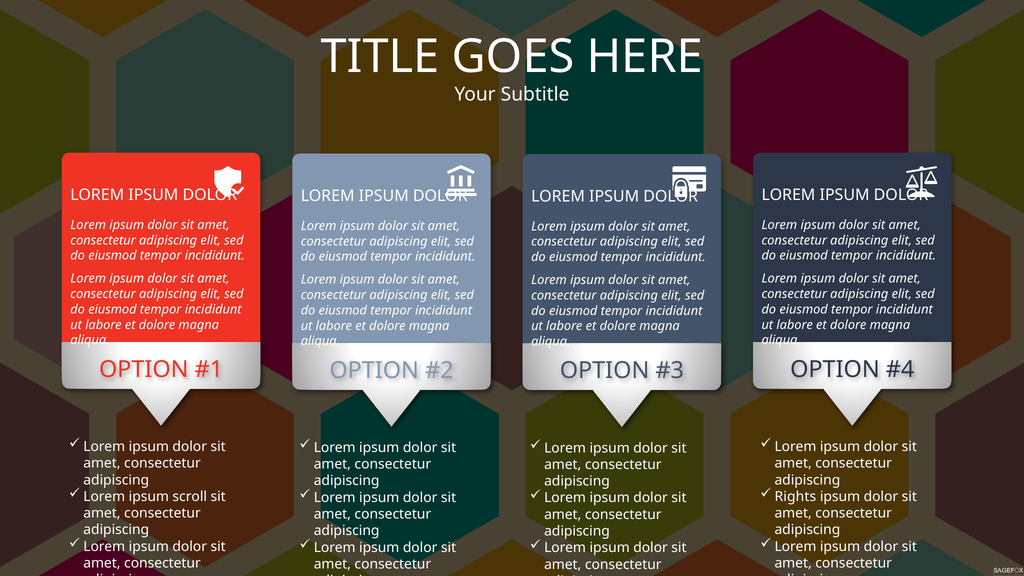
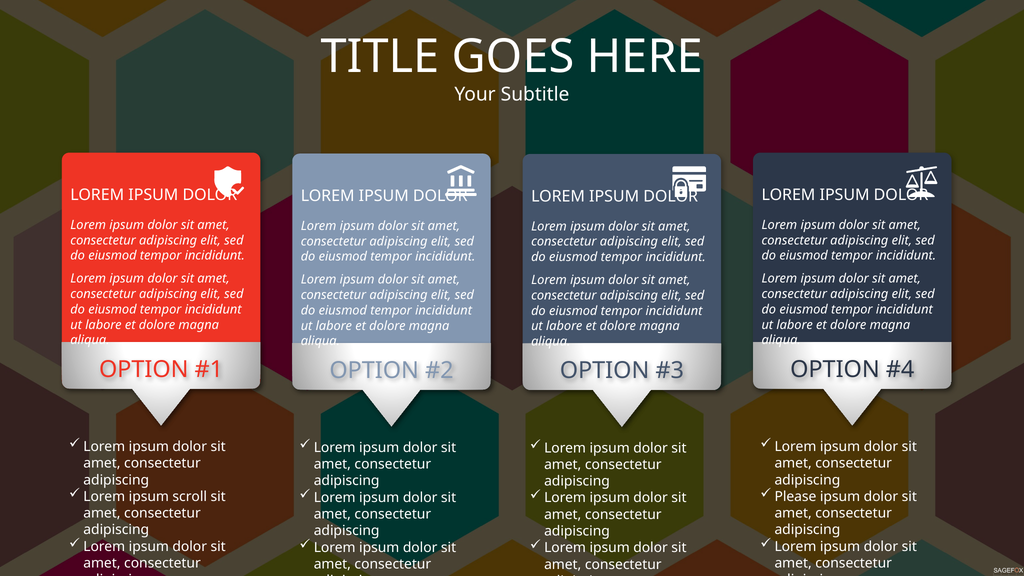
Rights: Rights -> Please
